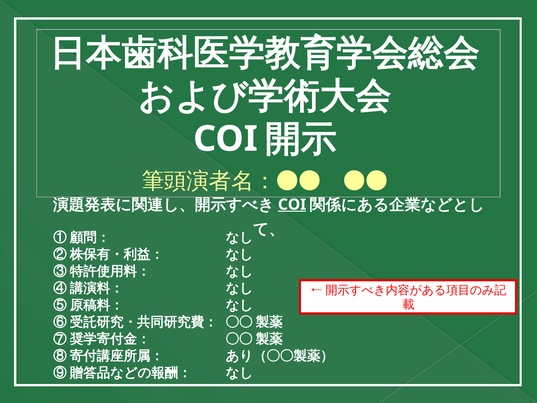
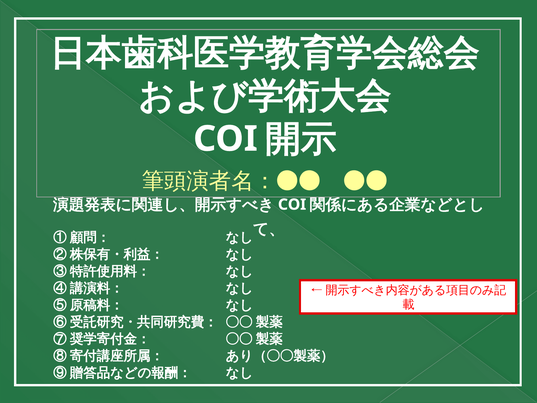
COI at (292, 204) underline: present -> none
